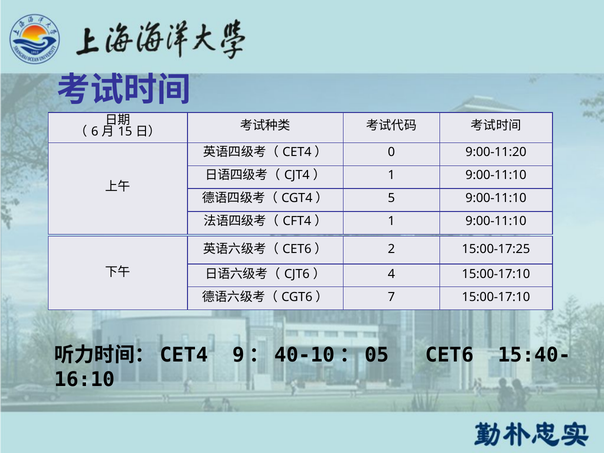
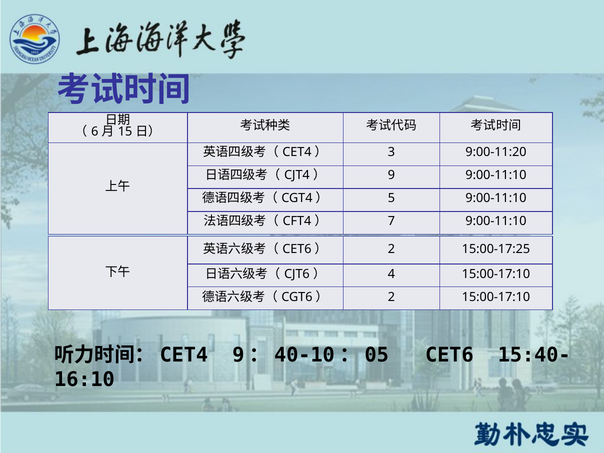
0: 0 -> 3
1 at (391, 175): 1 -> 9
1 at (391, 221): 1 -> 7
7 at (391, 297): 7 -> 2
